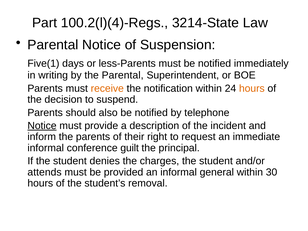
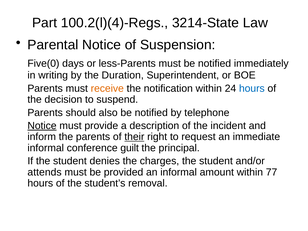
Five(1: Five(1 -> Five(0
the Parental: Parental -> Duration
hours at (252, 88) colour: orange -> blue
their underline: none -> present
general: general -> amount
30: 30 -> 77
